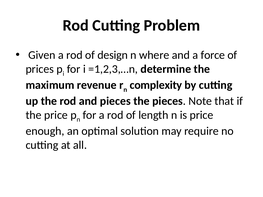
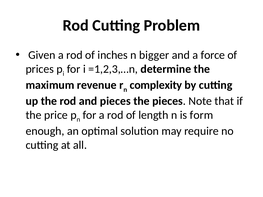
design: design -> inches
where: where -> bigger
is price: price -> form
